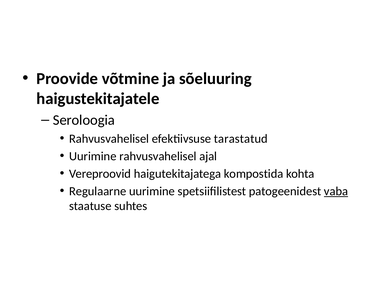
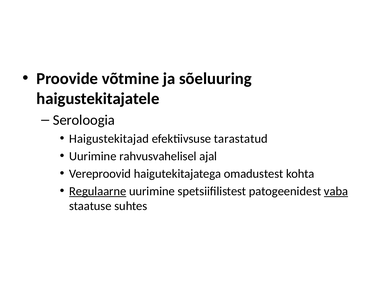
Rahvusvahelisel at (109, 138): Rahvusvahelisel -> Haigustekitajad
kompostida: kompostida -> omadustest
Regulaarne underline: none -> present
